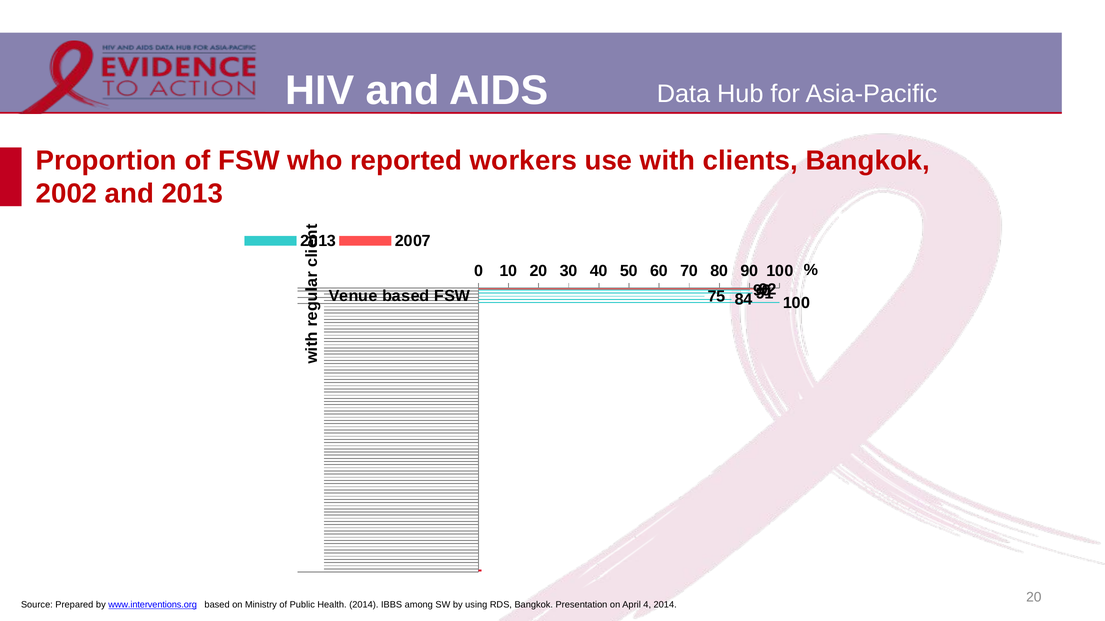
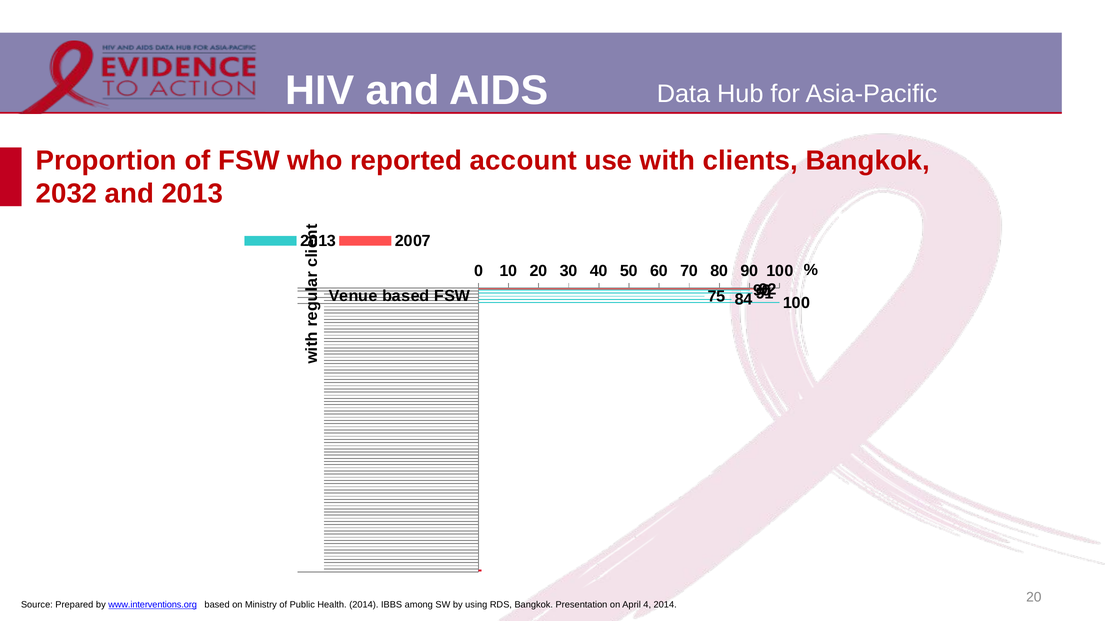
workers: workers -> account
2002: 2002 -> 2032
